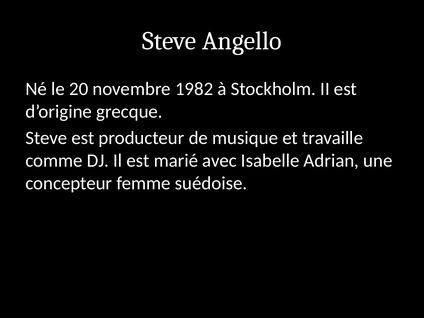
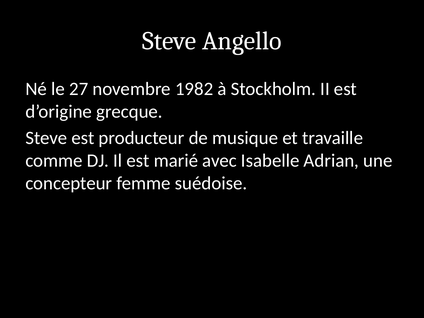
20: 20 -> 27
